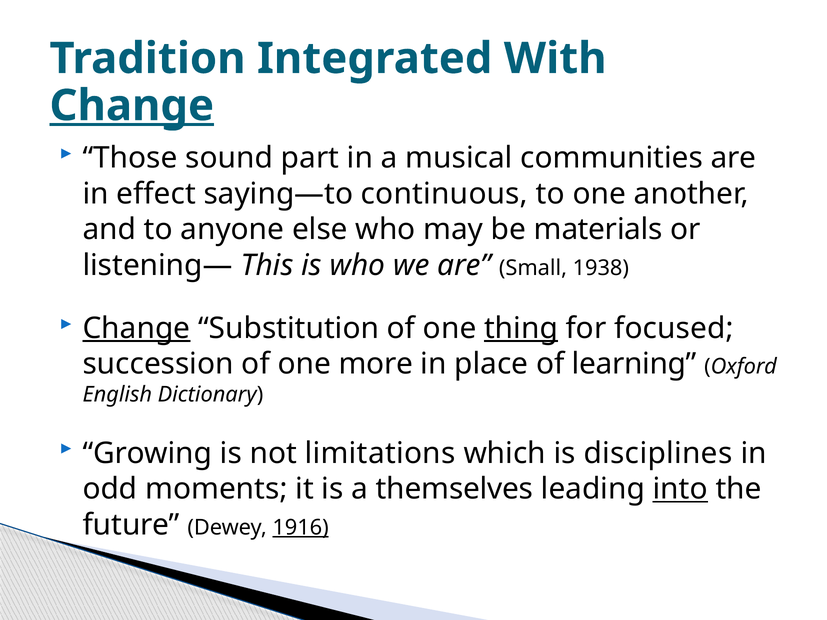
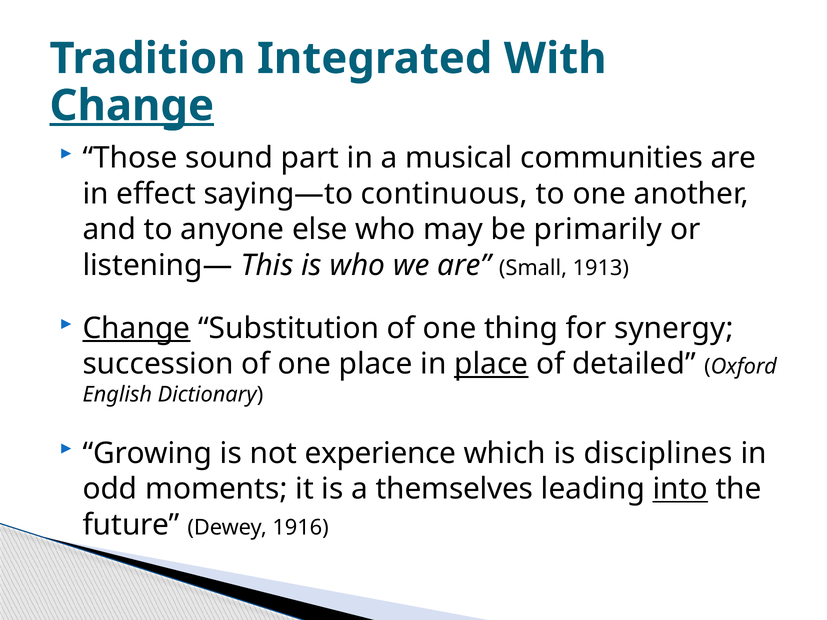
materials: materials -> primarily
1938: 1938 -> 1913
thing underline: present -> none
focused: focused -> synergy
one more: more -> place
place at (491, 364) underline: none -> present
learning: learning -> detailed
limitations: limitations -> experience
1916 underline: present -> none
